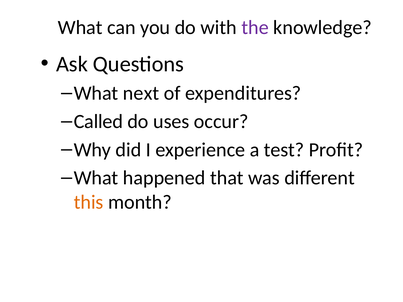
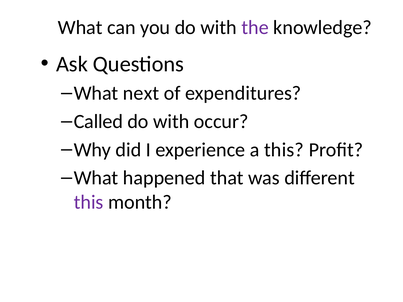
uses at (171, 122): uses -> with
a test: test -> this
this at (89, 202) colour: orange -> purple
